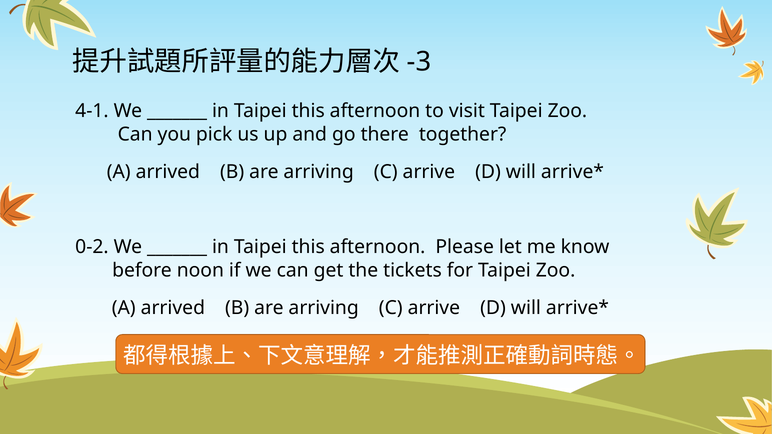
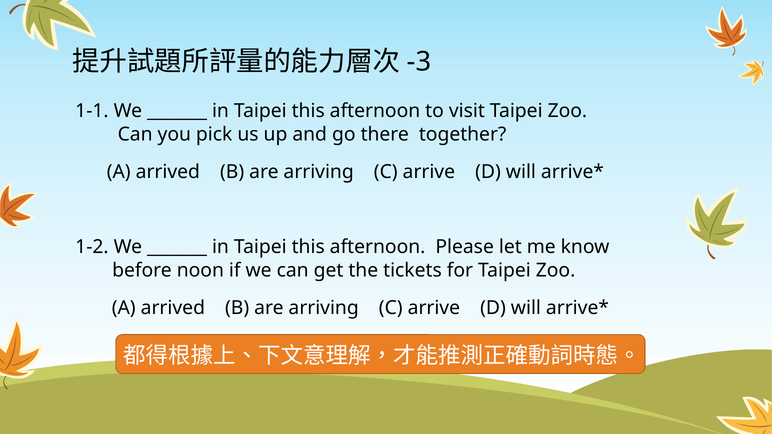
4-1: 4-1 -> 1-1
0-2: 0-2 -> 1-2
